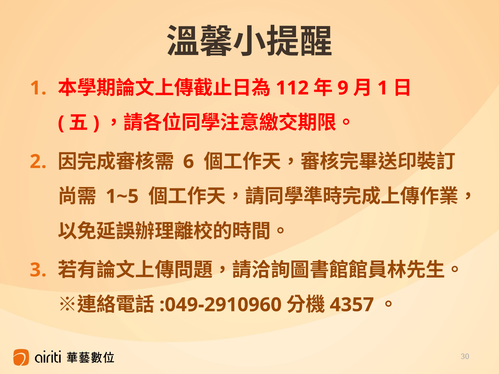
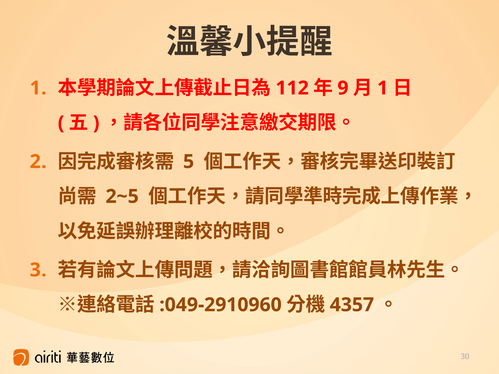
6: 6 -> 5
1~5: 1~5 -> 2~5
